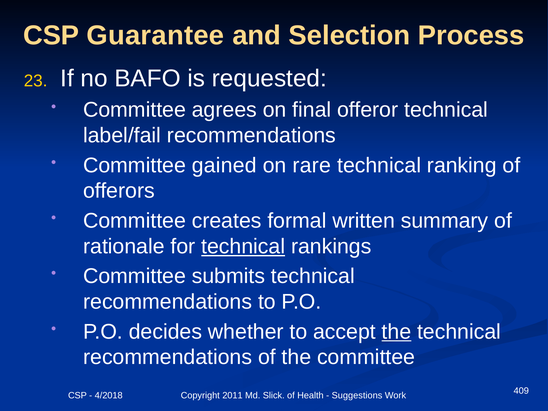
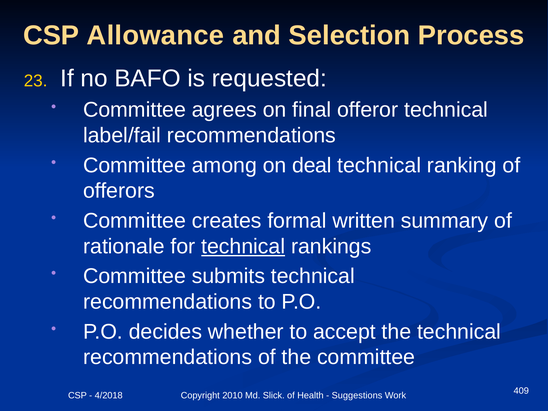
Guarantee: Guarantee -> Allowance
gained: gained -> among
rare: rare -> deal
the at (396, 332) underline: present -> none
2011: 2011 -> 2010
